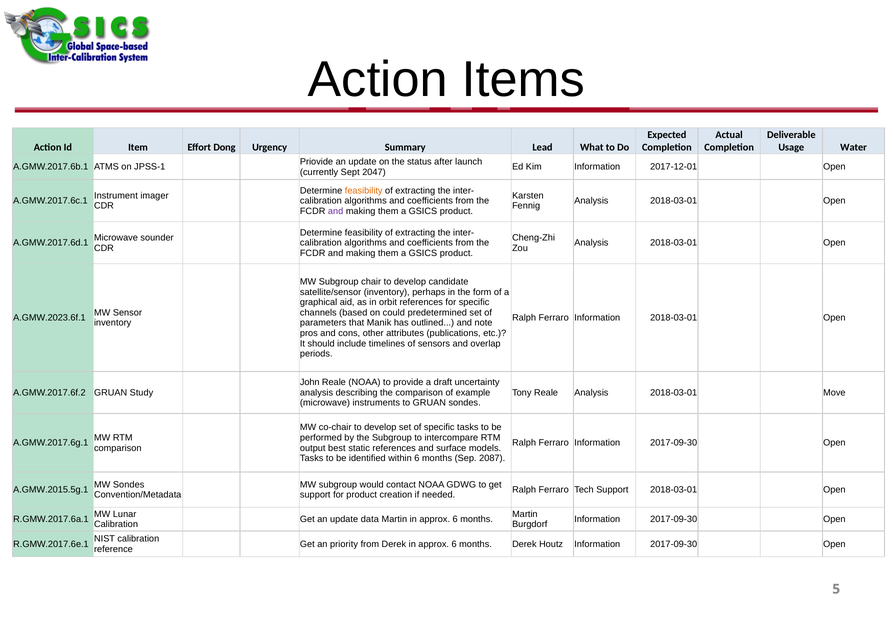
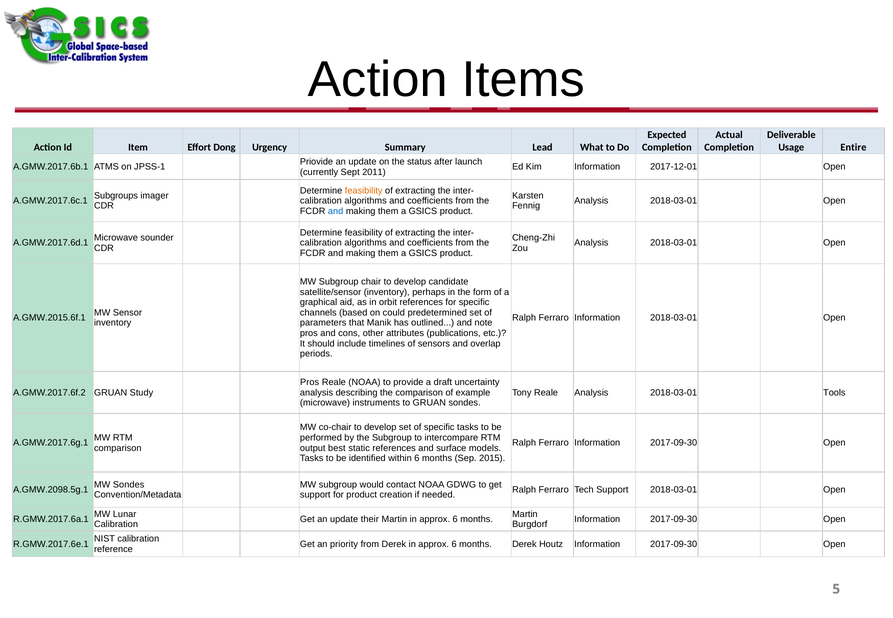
Water: Water -> Entire
2047: 2047 -> 2011
Instrument: Instrument -> Subgroups
and at (336, 211) colour: purple -> blue
A.GMW.2023.6f.1: A.GMW.2023.6f.1 -> A.GMW.2015.6f.1
John at (310, 382): John -> Pros
Move: Move -> Tools
2087: 2087 -> 2015
A.GMW.2015.5g.1: A.GMW.2015.5g.1 -> A.GMW.2098.5g.1
data: data -> their
